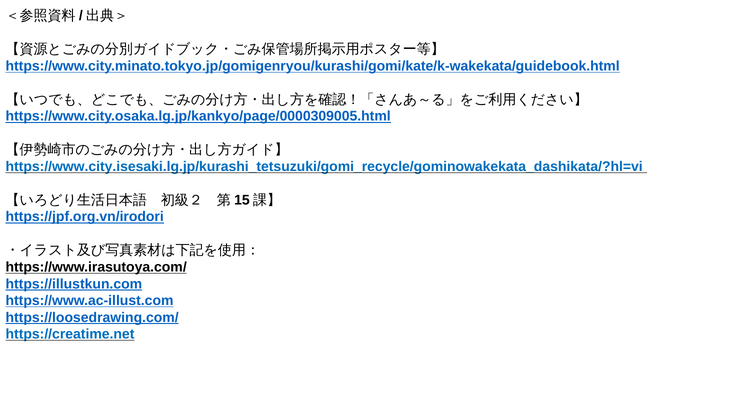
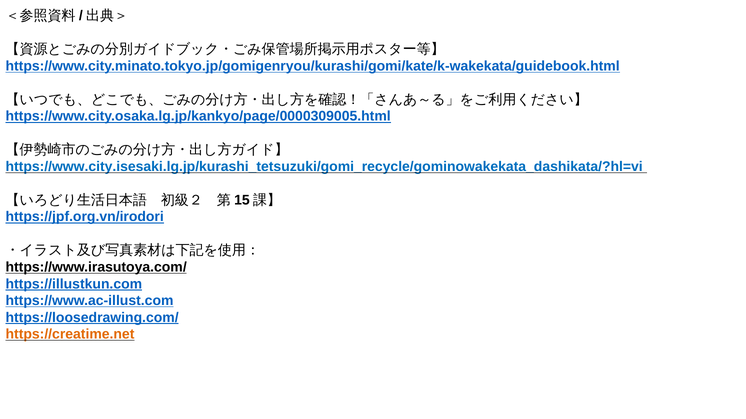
https://creatime.net colour: blue -> orange
